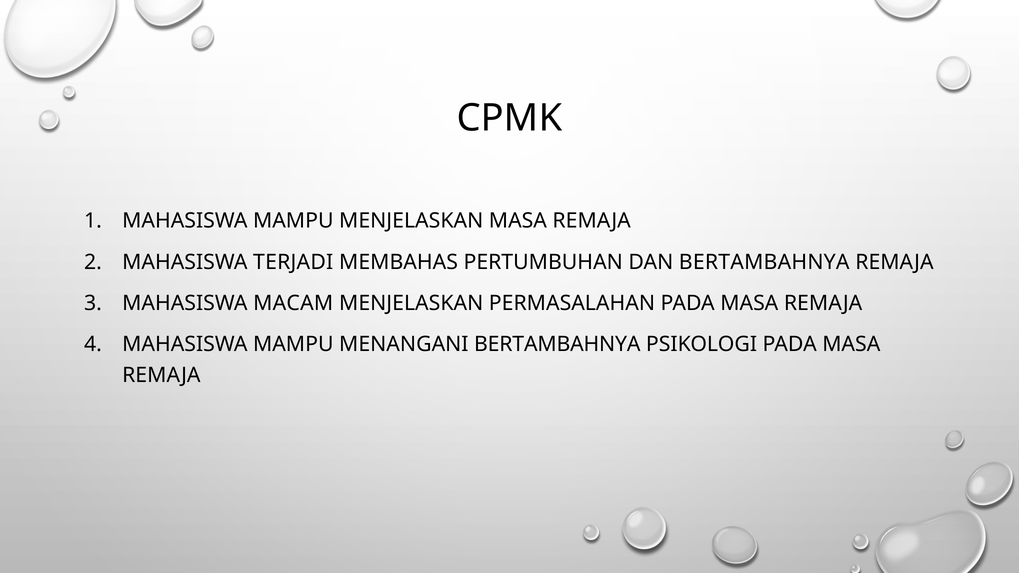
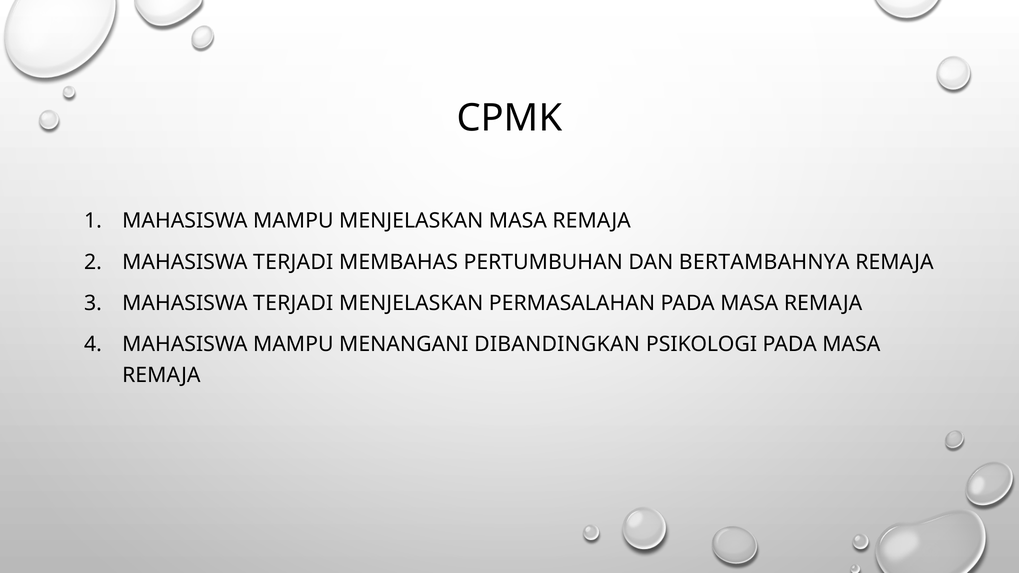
MACAM at (293, 303): MACAM -> TERJADI
MENANGANI BERTAMBAHNYA: BERTAMBAHNYA -> DIBANDINGKAN
